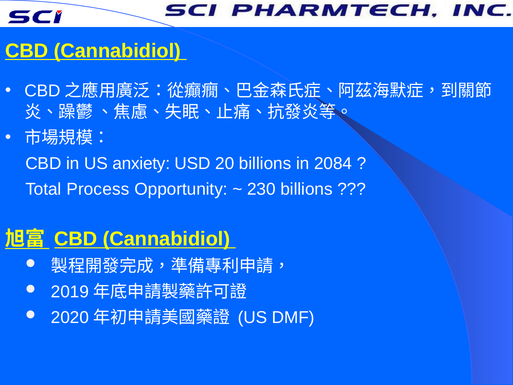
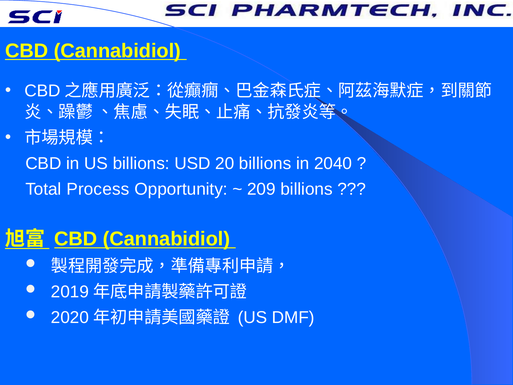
US anxiety: anxiety -> billions
2084: 2084 -> 2040
230: 230 -> 209
